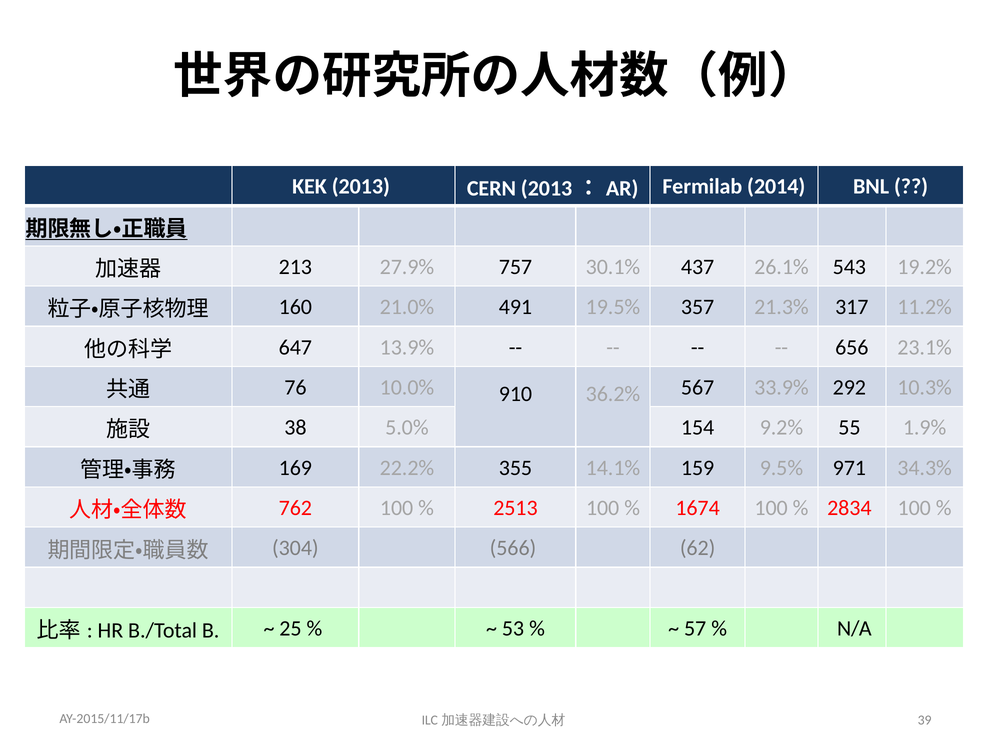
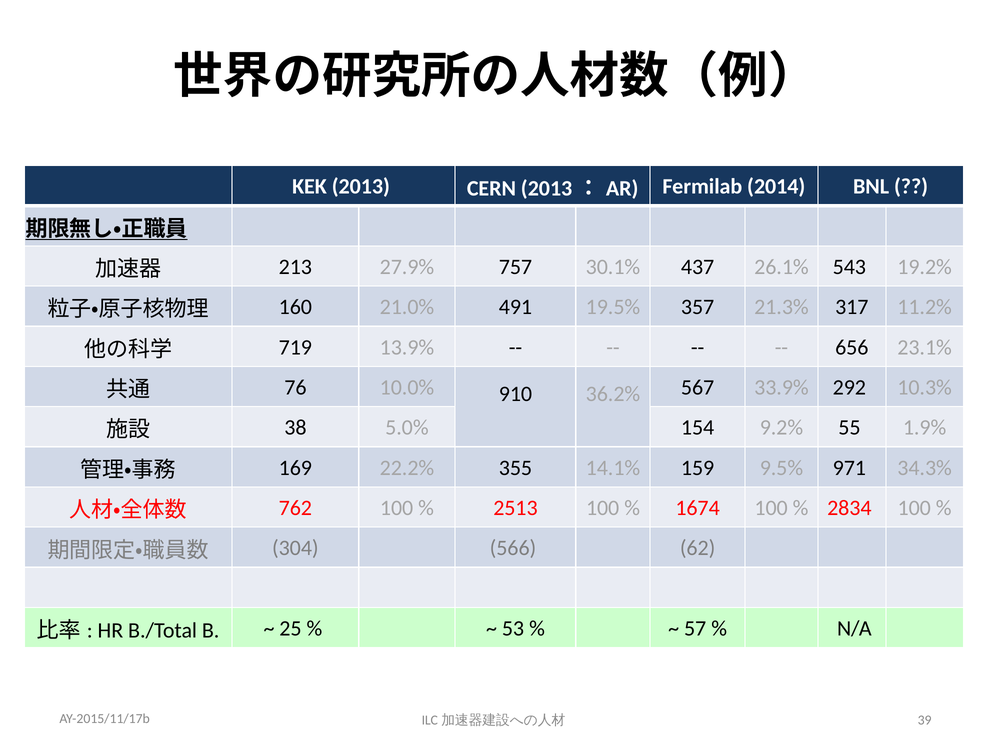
647: 647 -> 719
